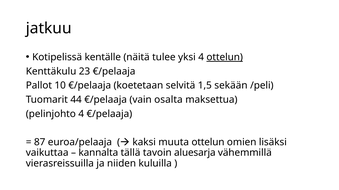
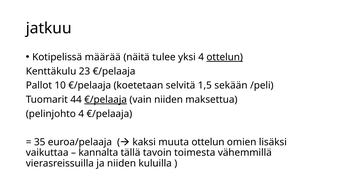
kentälle: kentälle -> määrää
€/pelaaja at (106, 100) underline: none -> present
vain osalta: osalta -> niiden
87: 87 -> 35
aluesarja: aluesarja -> toimesta
